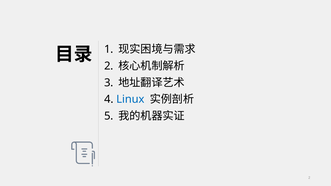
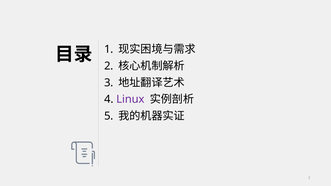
Linux colour: blue -> purple
